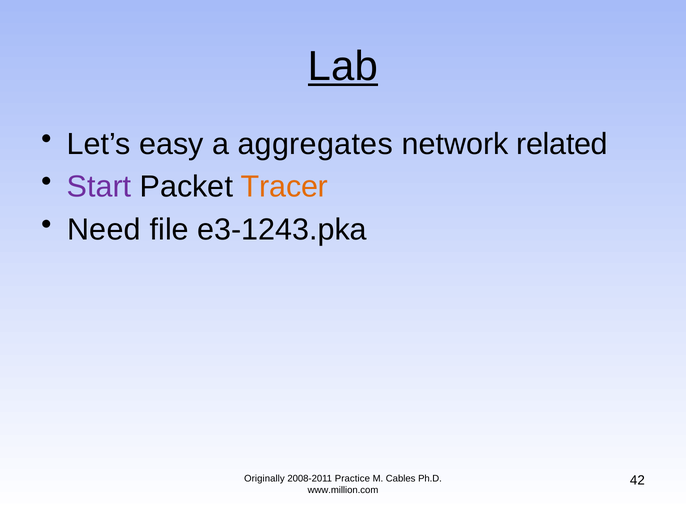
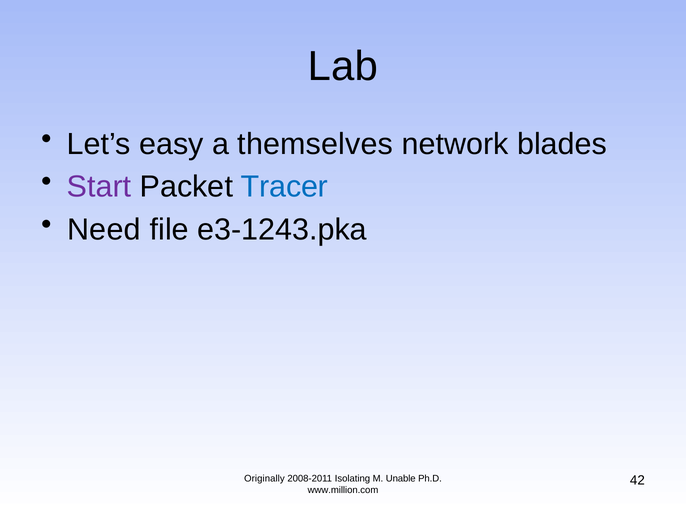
Lab underline: present -> none
aggregates: aggregates -> themselves
related: related -> blades
Tracer colour: orange -> blue
Practice: Practice -> Isolating
Cables: Cables -> Unable
